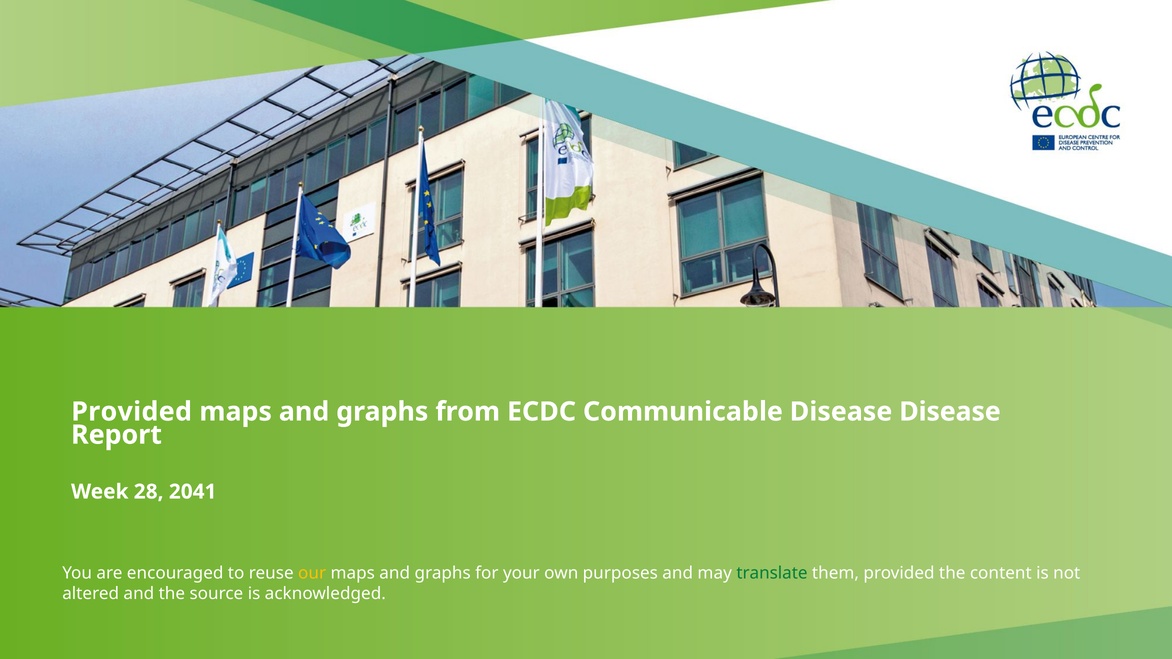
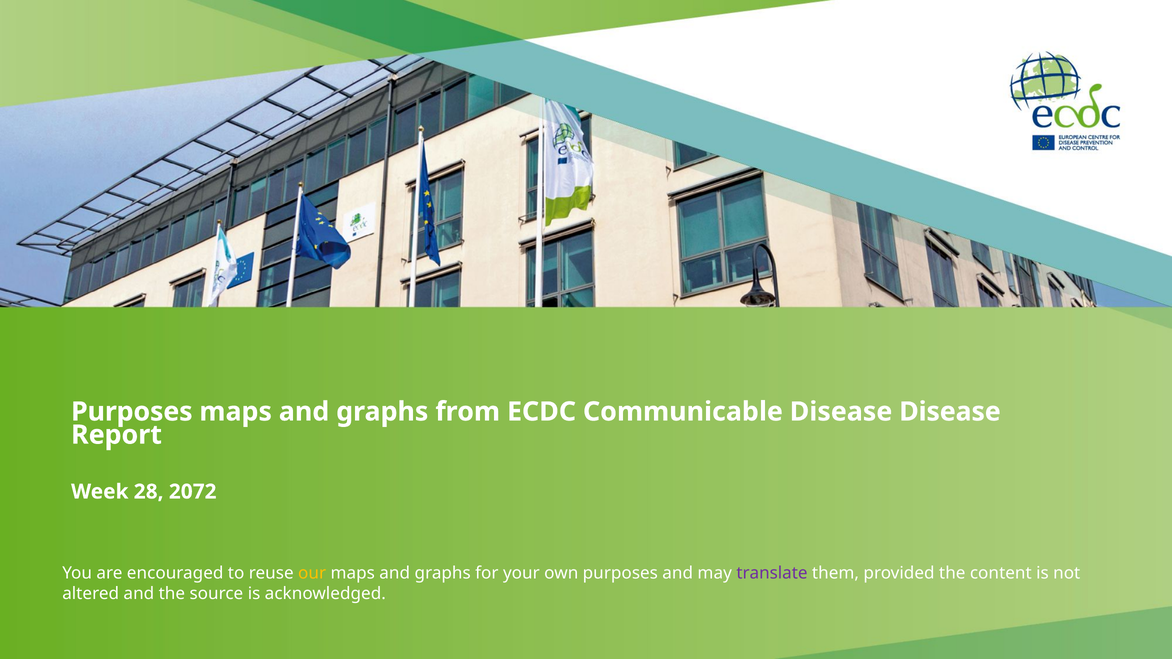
Provided at (132, 412): Provided -> Purposes
2041: 2041 -> 2072
translate colour: green -> purple
